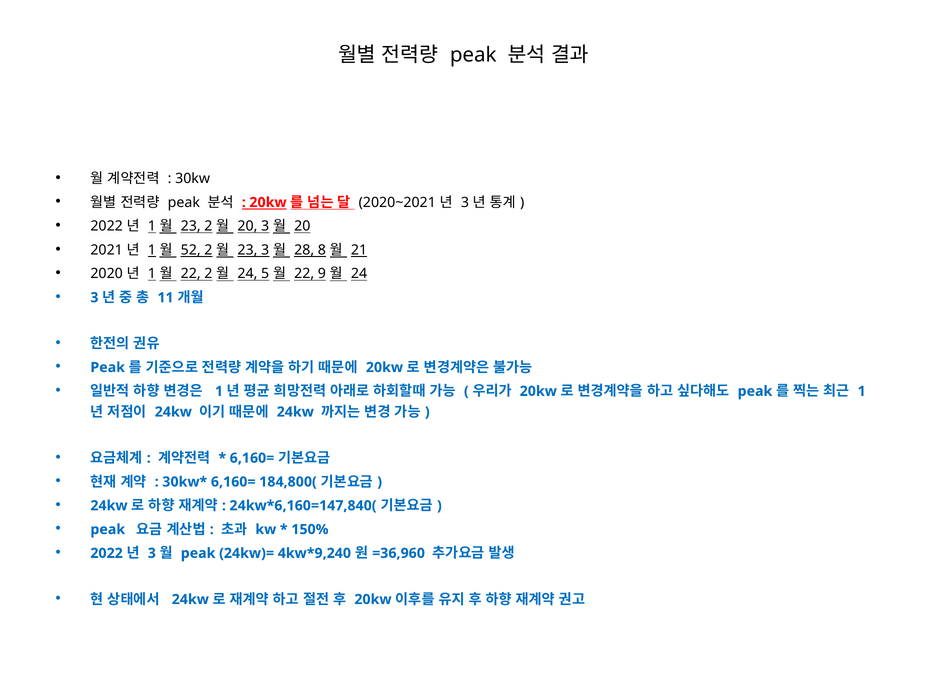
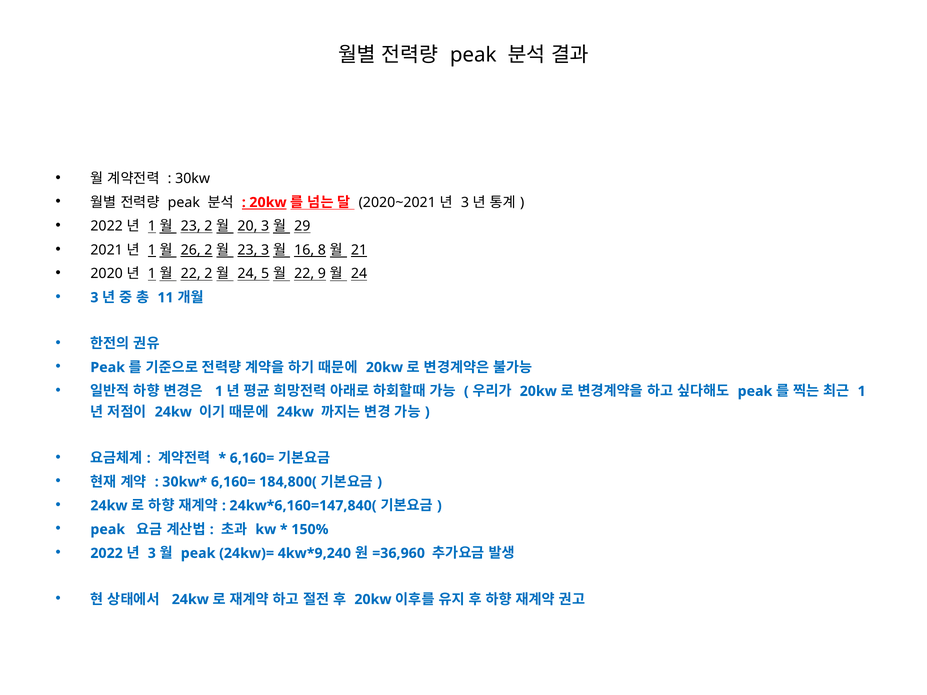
20 at (302, 226): 20 -> 29
52: 52 -> 26
28: 28 -> 16
